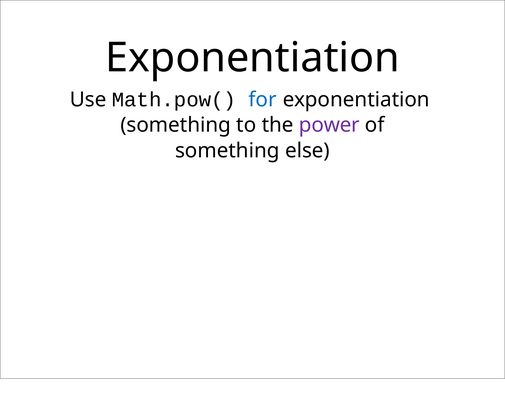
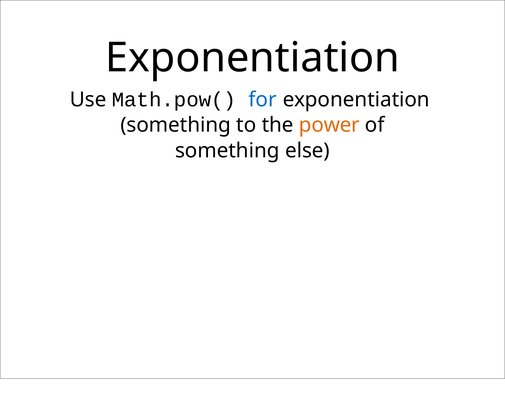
power colour: purple -> orange
